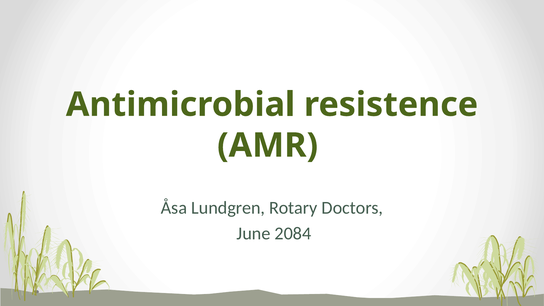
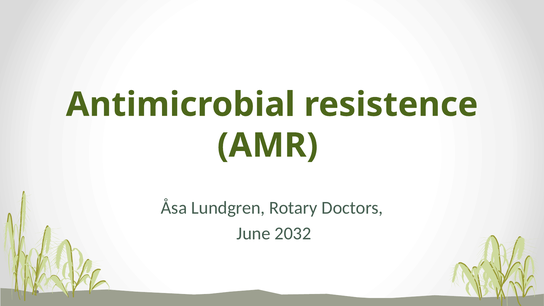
2084: 2084 -> 2032
